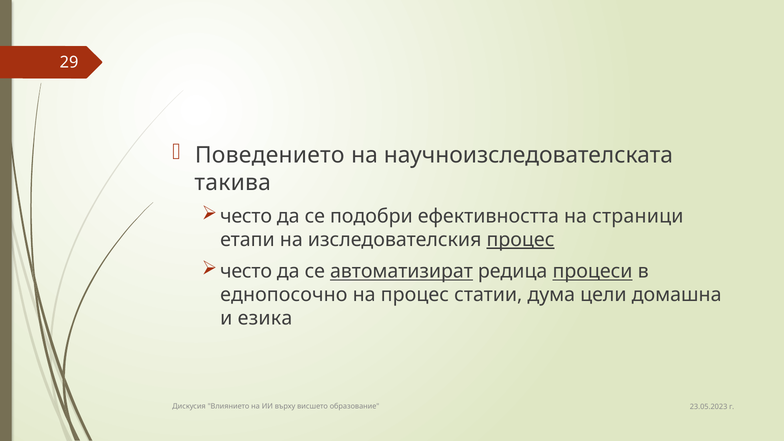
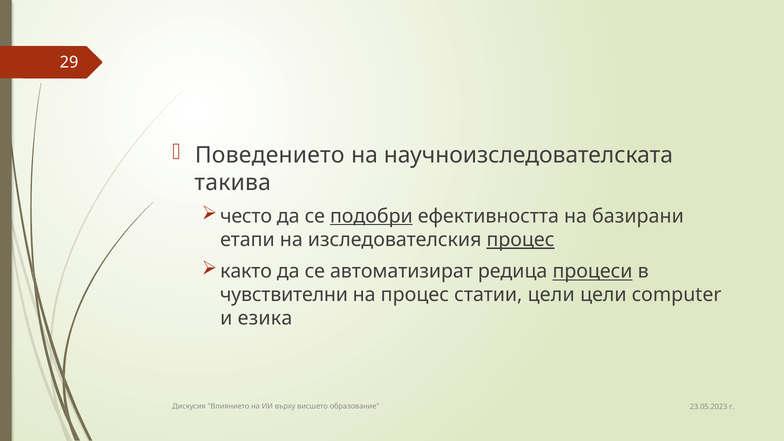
подобри underline: none -> present
страници: страници -> базирани
често at (246, 271): често -> както
автоматизират underline: present -> none
еднопосочно: еднопосочно -> чувствителни
статии дума: дума -> цели
домашна: домашна -> computer
